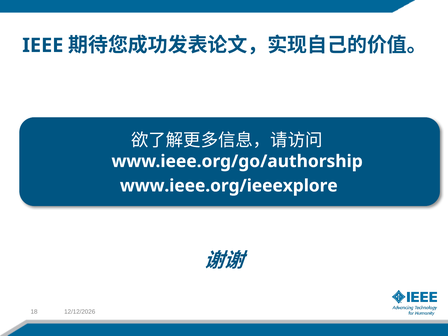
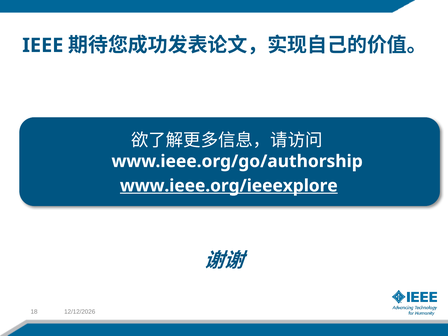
www.ieee.org/ieeexplore underline: none -> present
